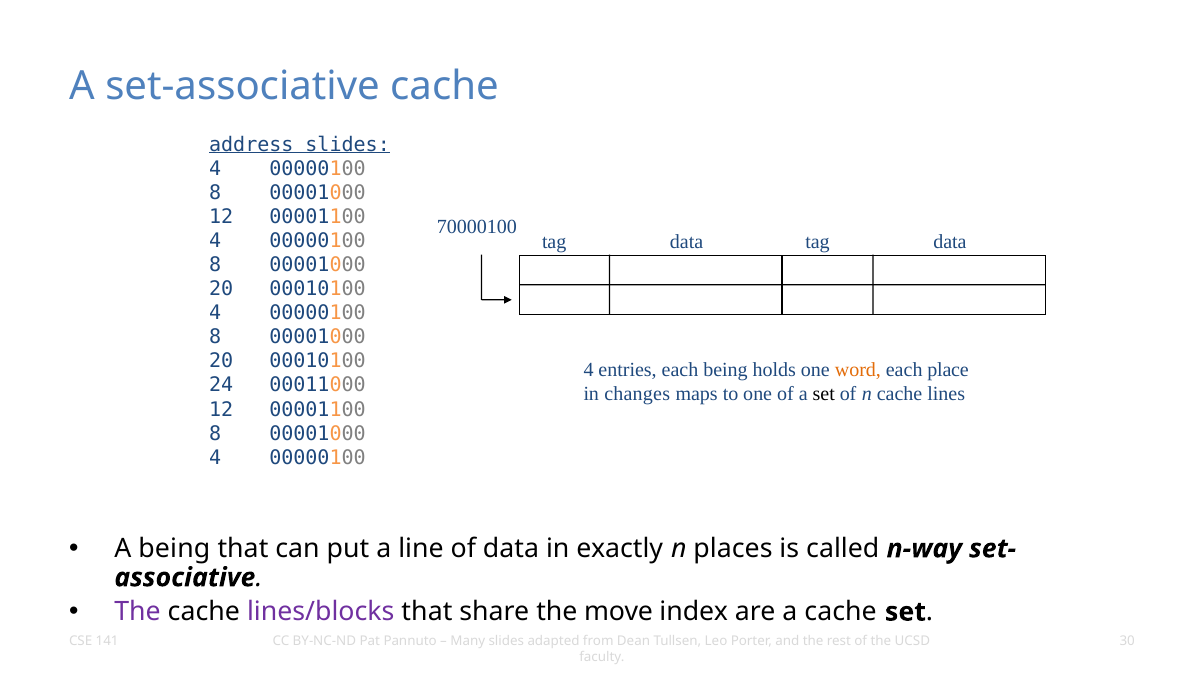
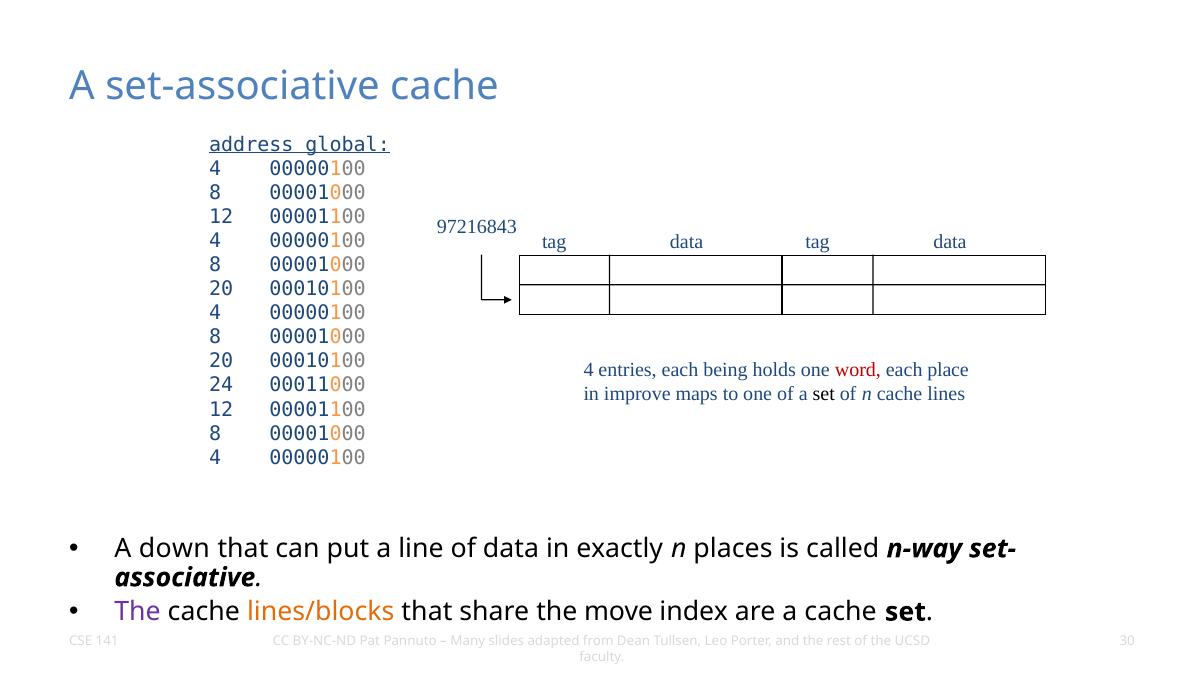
address slides: slides -> global
70000100: 70000100 -> 97216843
word colour: orange -> red
changes: changes -> improve
A being: being -> down
lines/blocks colour: purple -> orange
